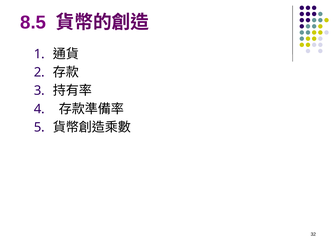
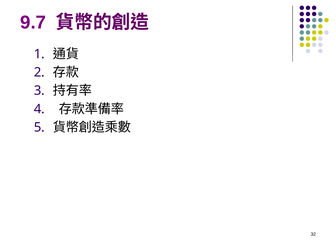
8.5: 8.5 -> 9.7
